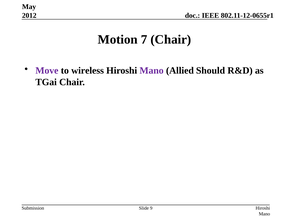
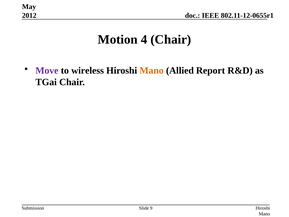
7: 7 -> 4
Mano at (152, 71) colour: purple -> orange
Should: Should -> Report
